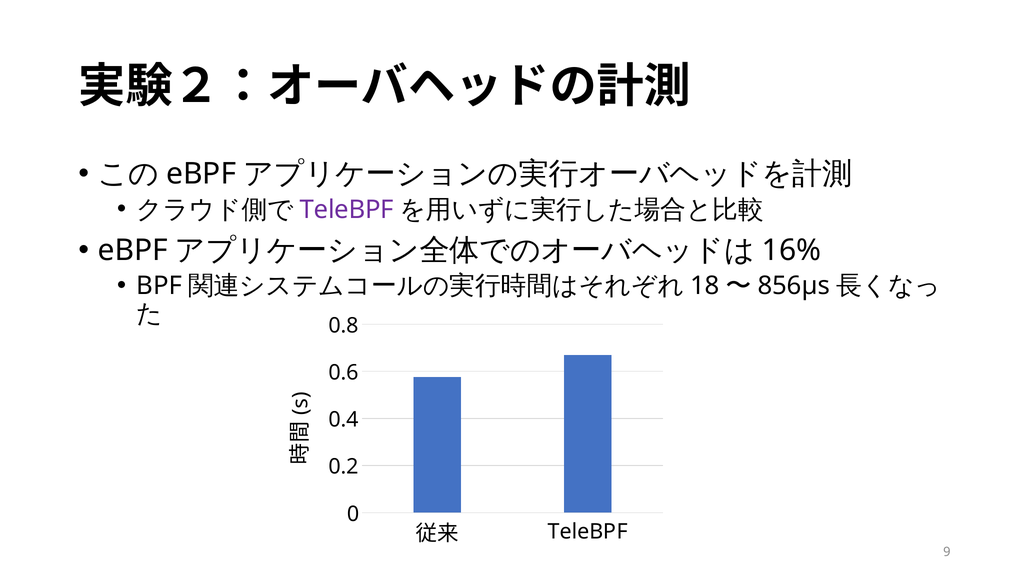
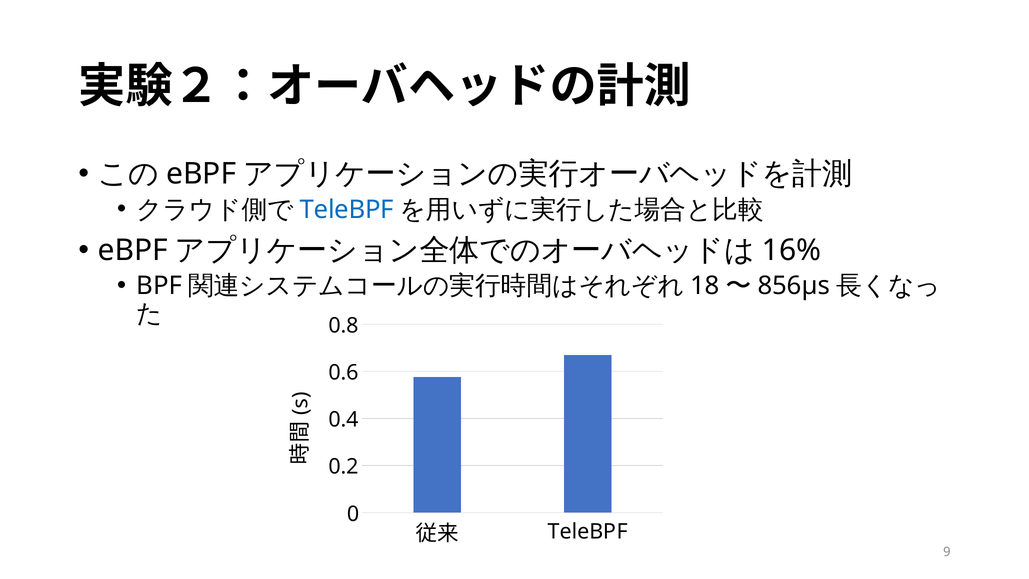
TeleBPF at (347, 209) colour: purple -> blue
